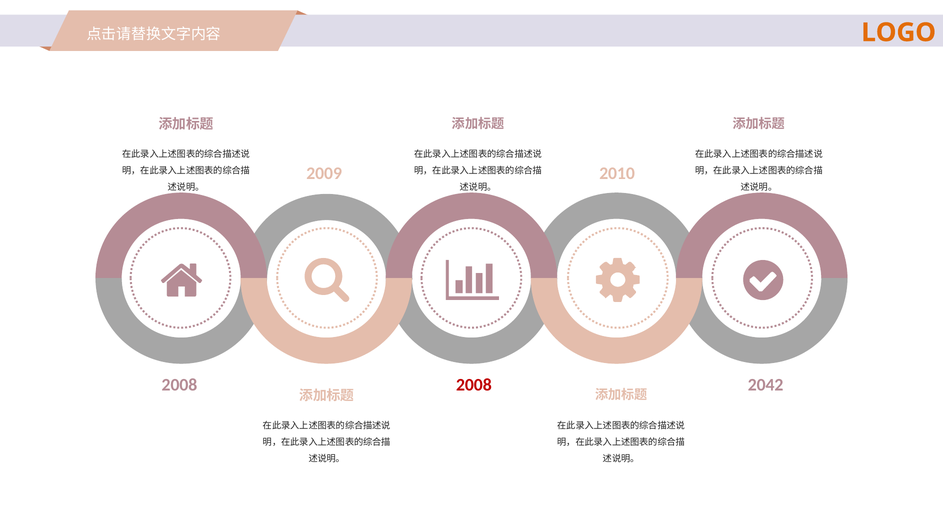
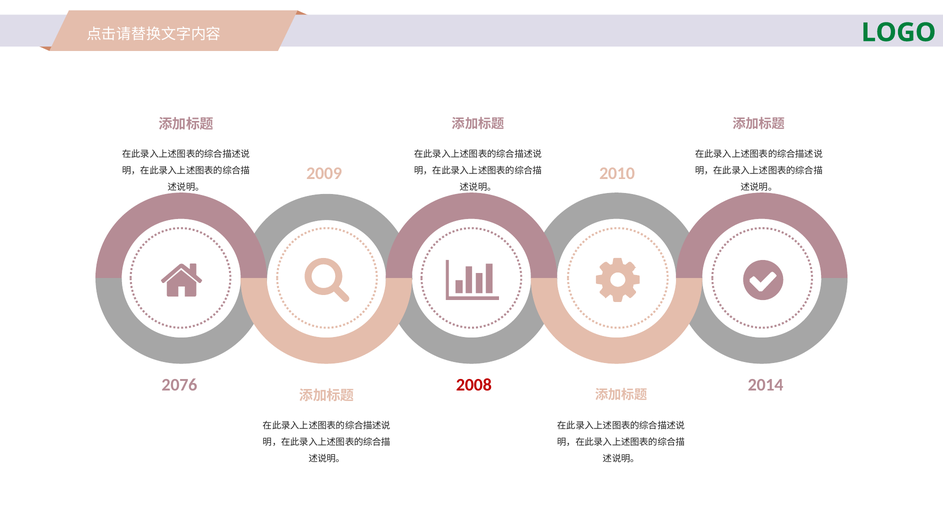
LOGO colour: orange -> green
2008 at (179, 385): 2008 -> 2076
2042: 2042 -> 2014
